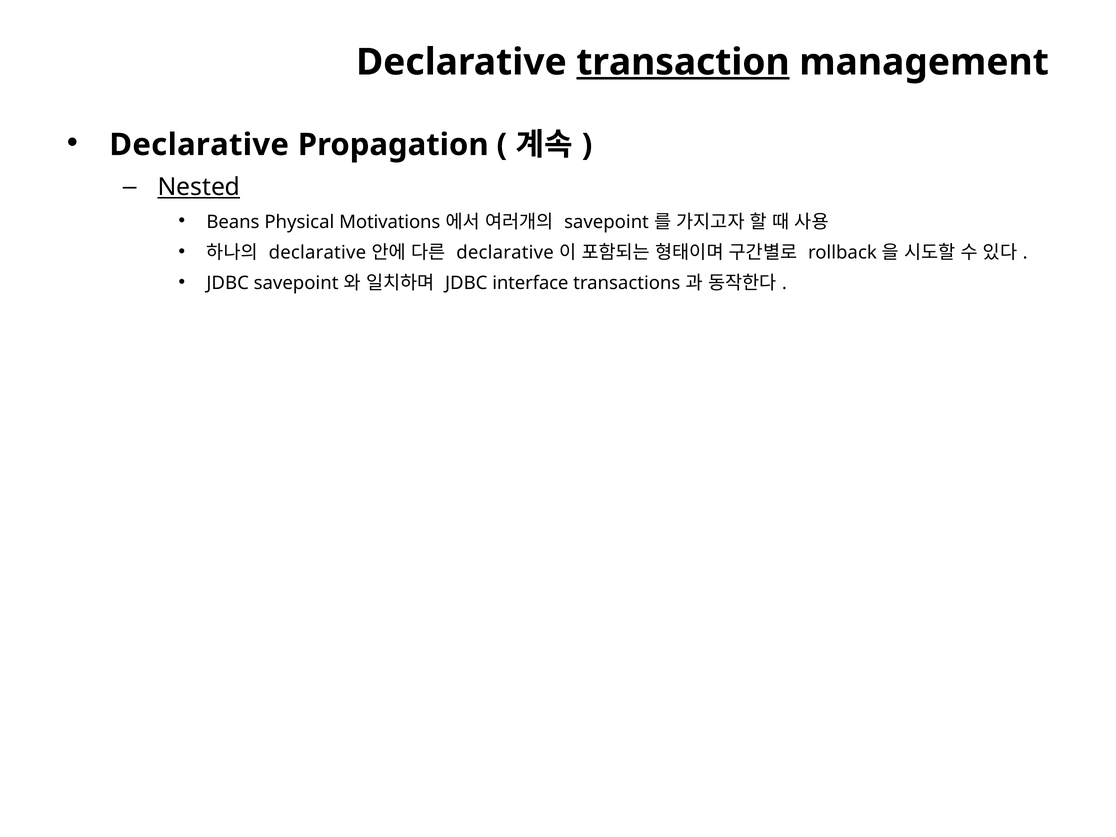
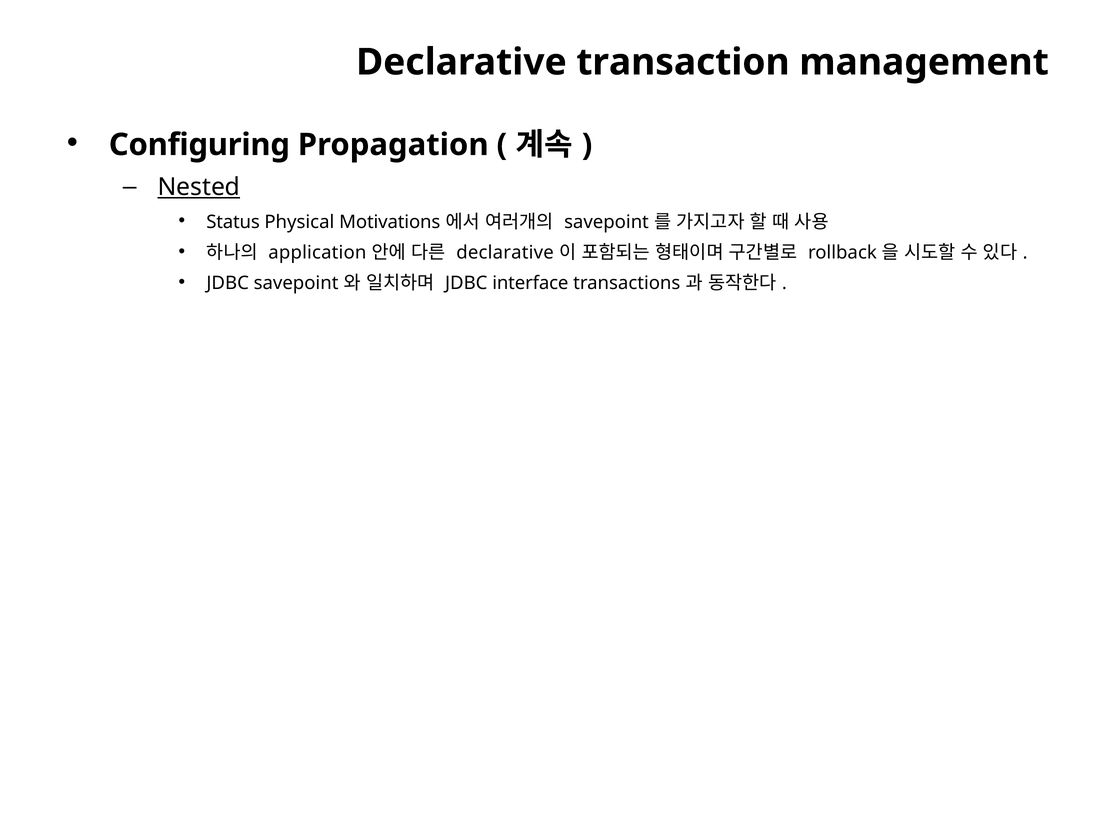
transaction underline: present -> none
Declarative at (199, 145): Declarative -> Configuring
Beans: Beans -> Status
declarative at (317, 253): declarative -> application
